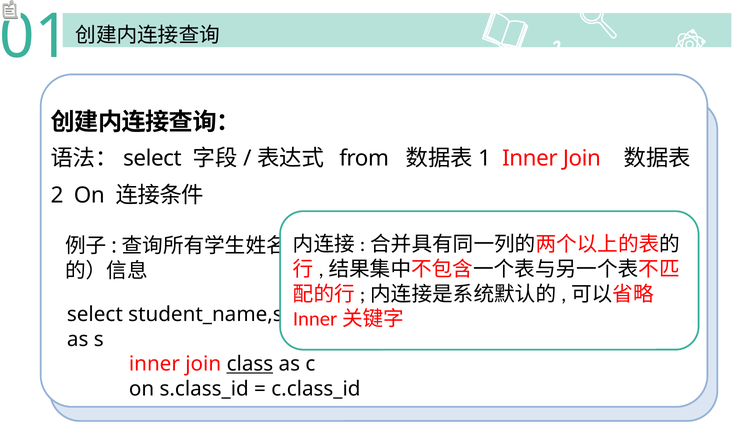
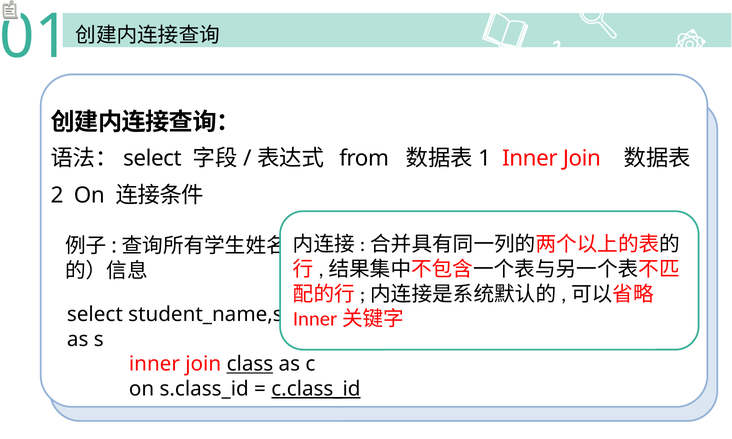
c.class_id underline: none -> present
